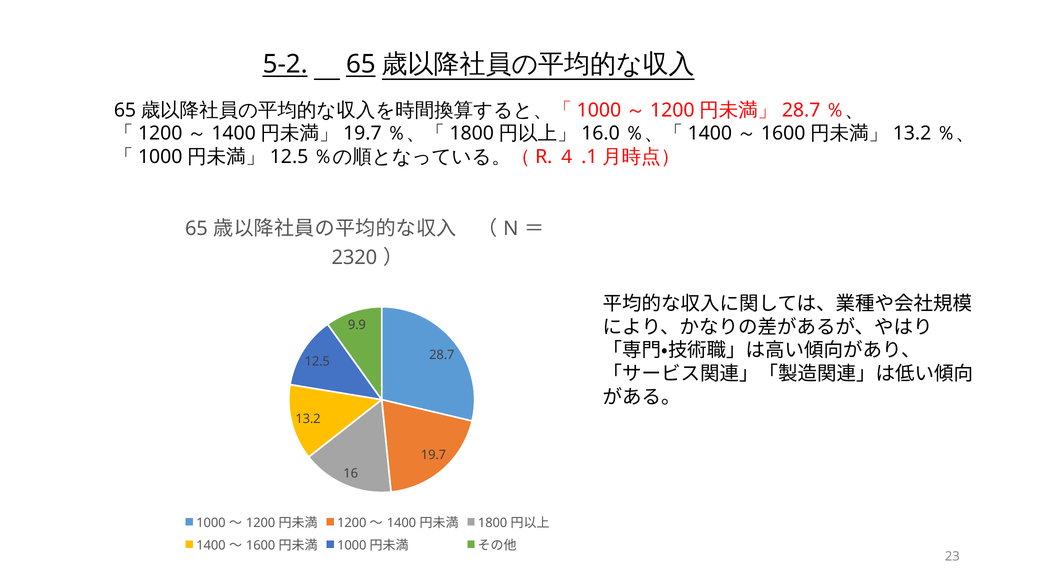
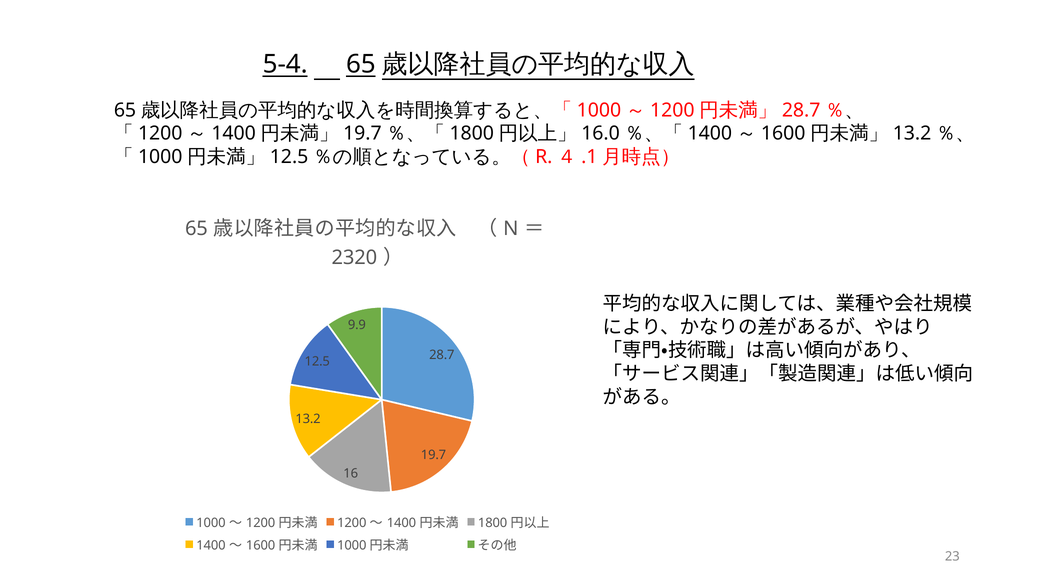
5-2: 5-2 -> 5-4
